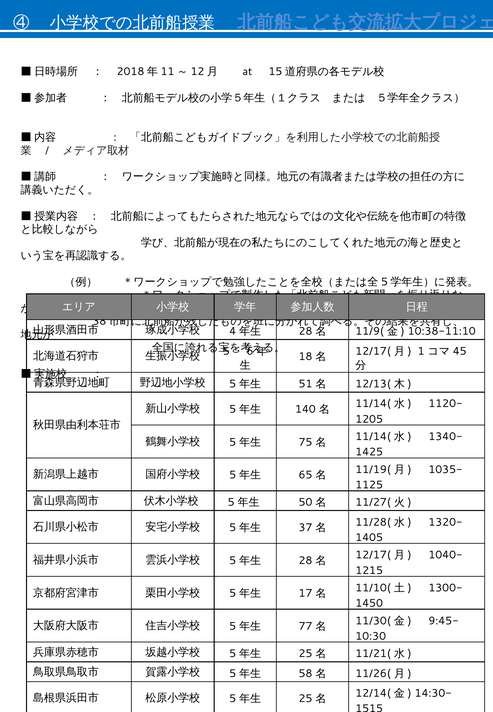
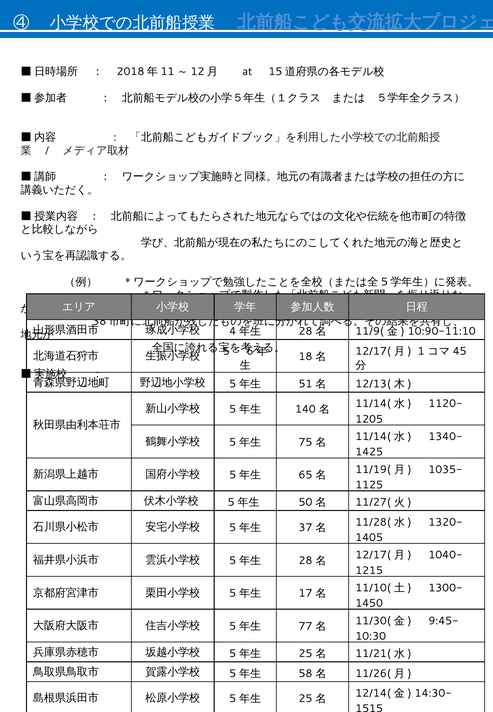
10:38-11:10: 10:38-11:10 -> 10:90-11:10
